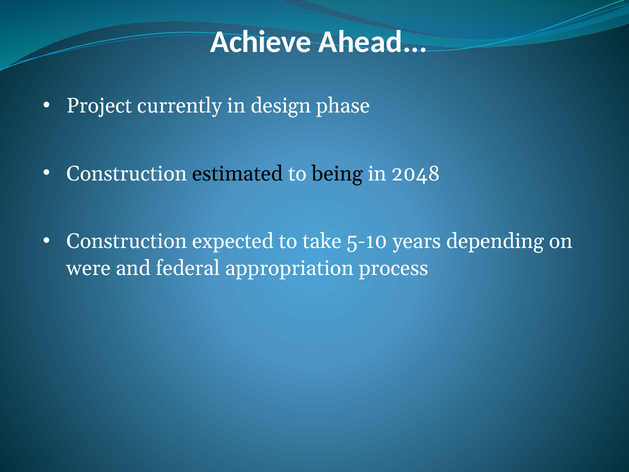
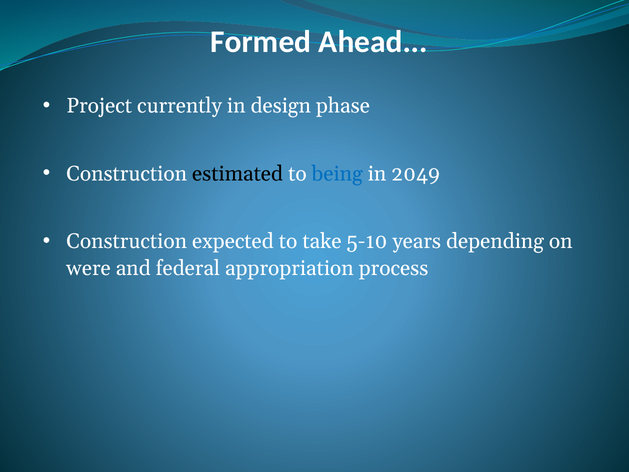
Achieve: Achieve -> Formed
being colour: black -> blue
2048: 2048 -> 2049
